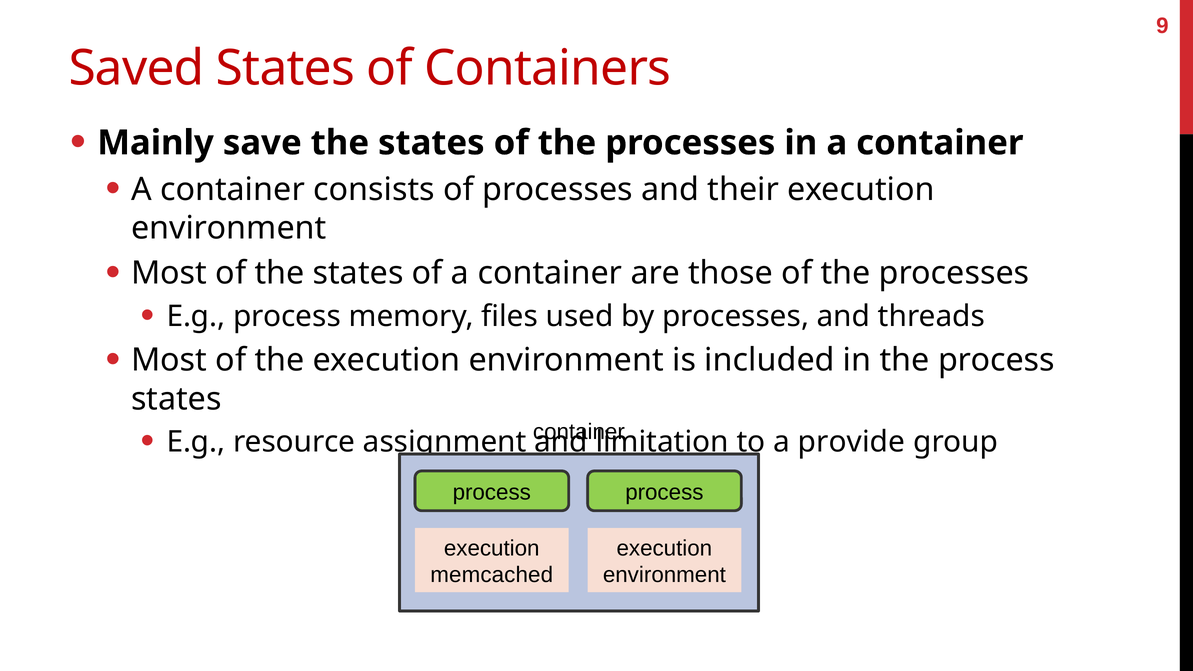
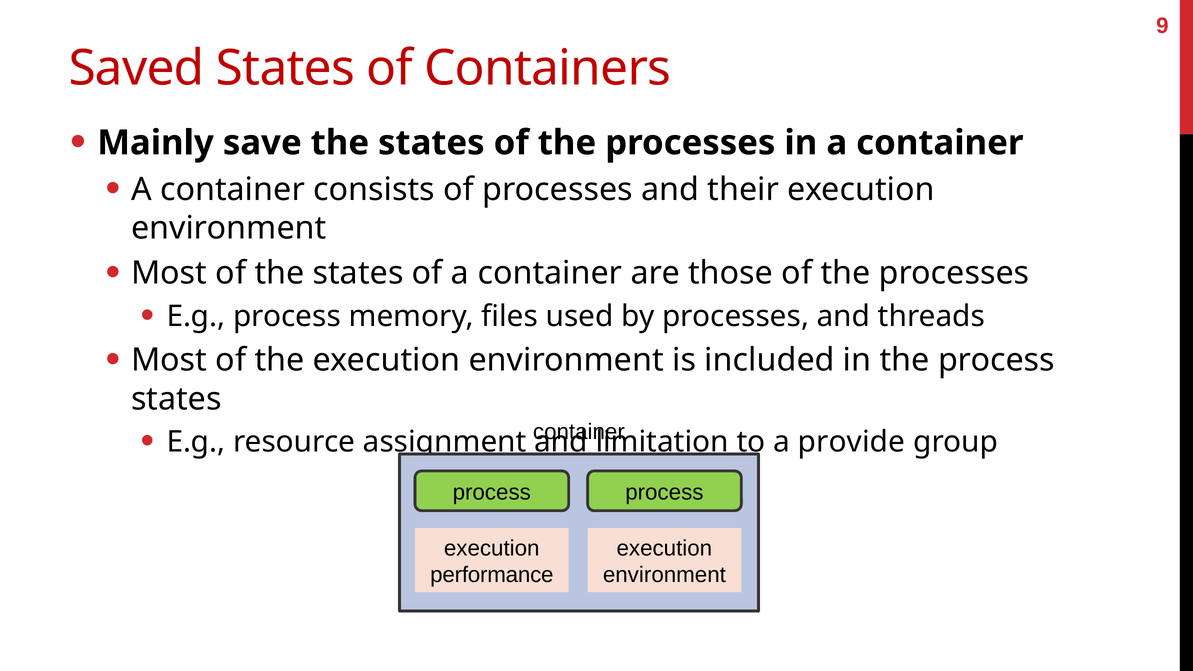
memcached: memcached -> performance
